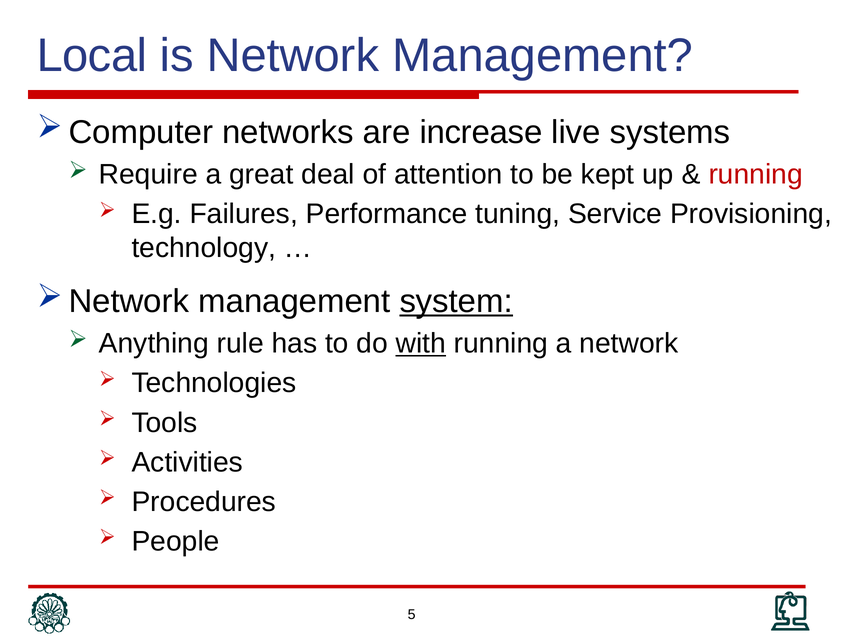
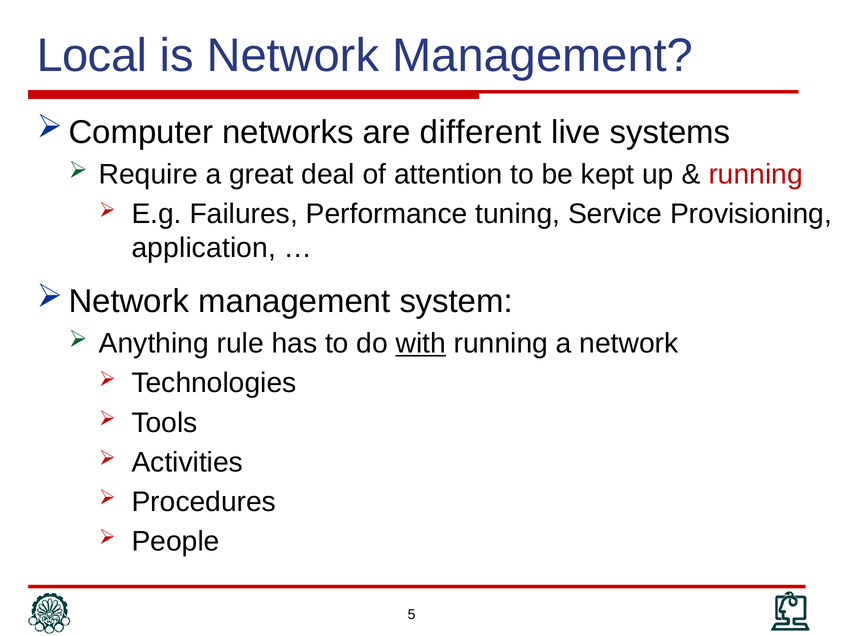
increase: increase -> different
technology: technology -> application
system underline: present -> none
